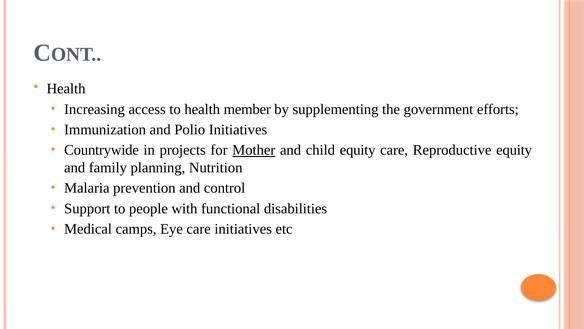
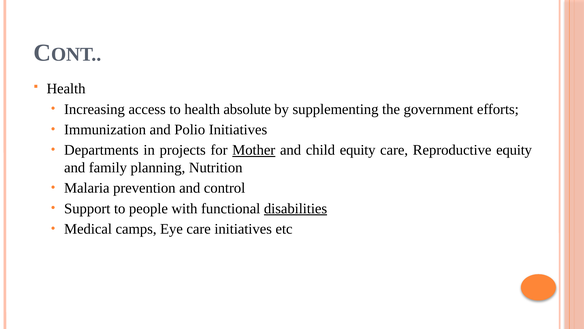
member: member -> absolute
Countrywide: Countrywide -> Departments
disabilities underline: none -> present
